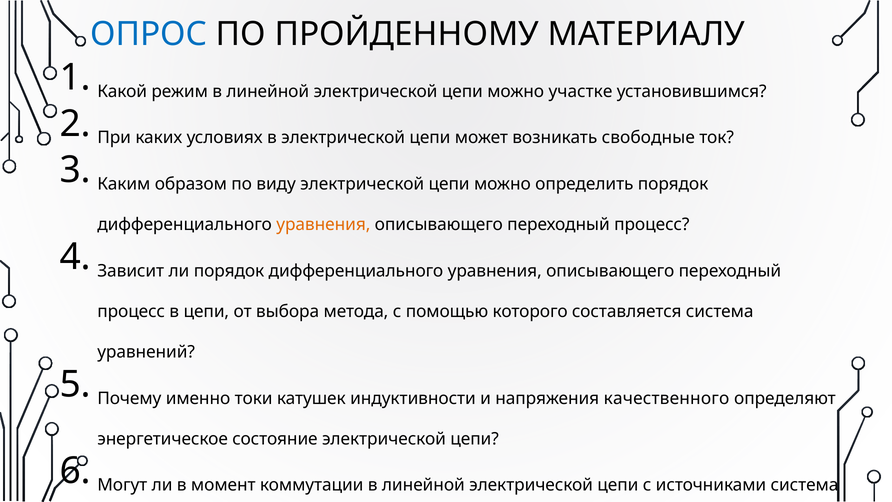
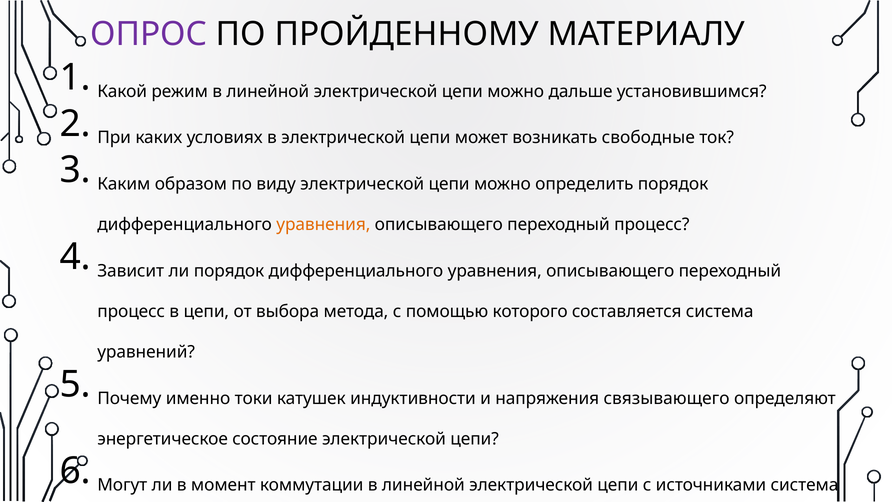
ОПРОС colour: blue -> purple
участке: участке -> дальше
качественного: качественного -> связывающего
